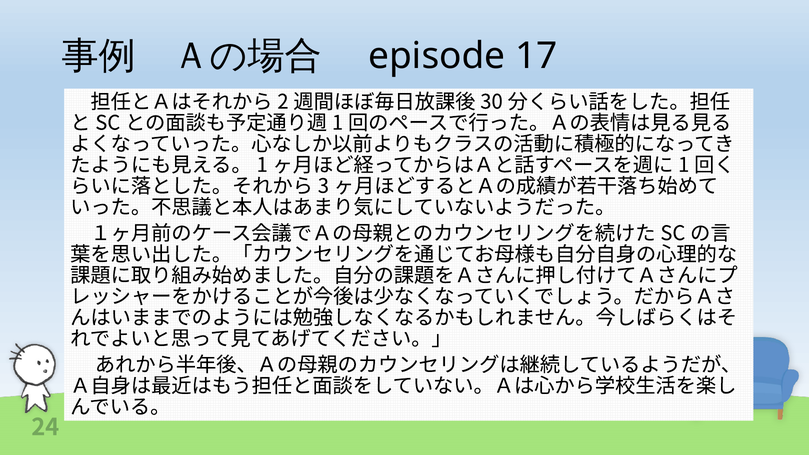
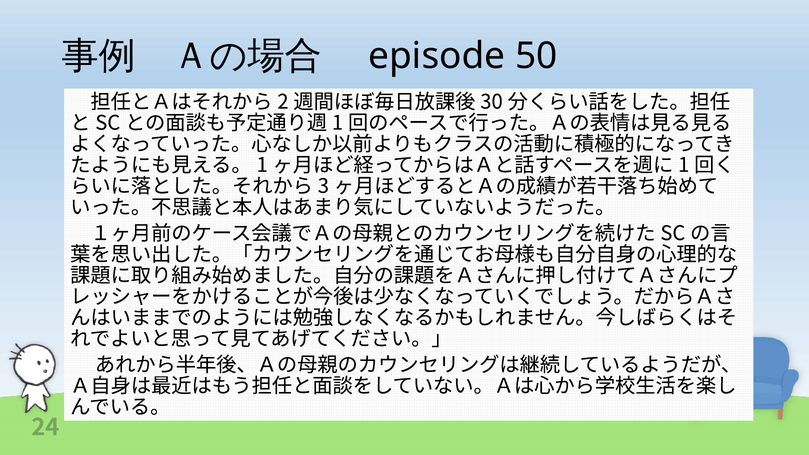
17: 17 -> 50
